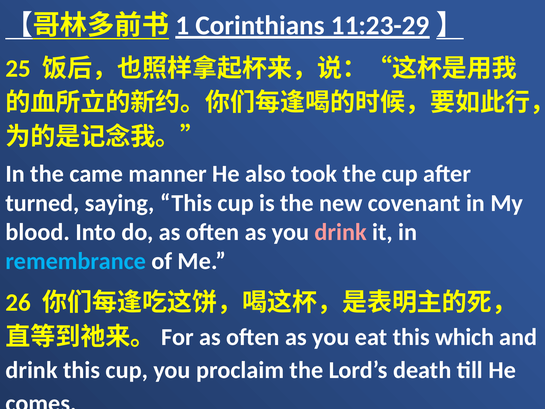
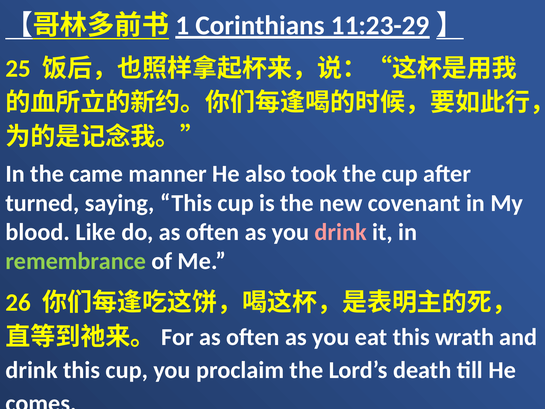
Into: Into -> Like
remembrance colour: light blue -> light green
which: which -> wrath
